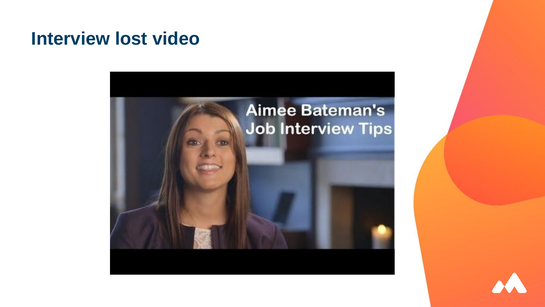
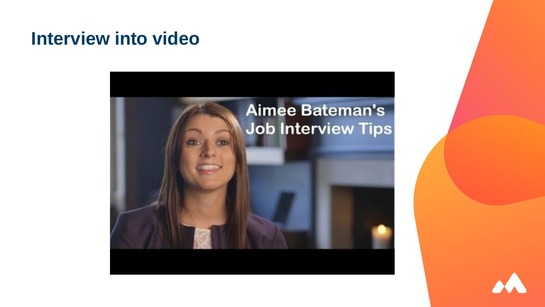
lost: lost -> into
